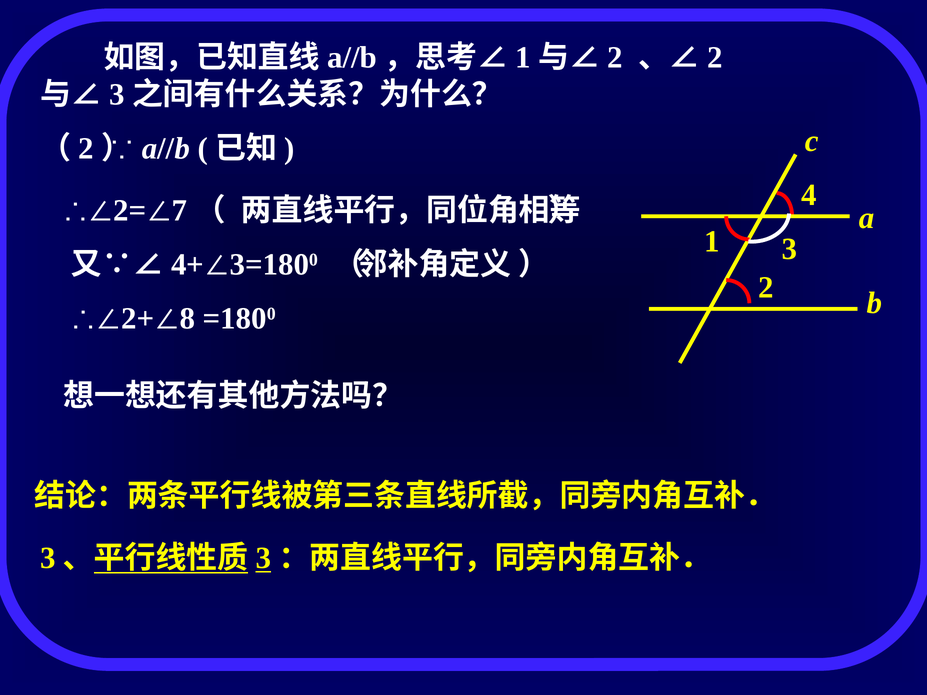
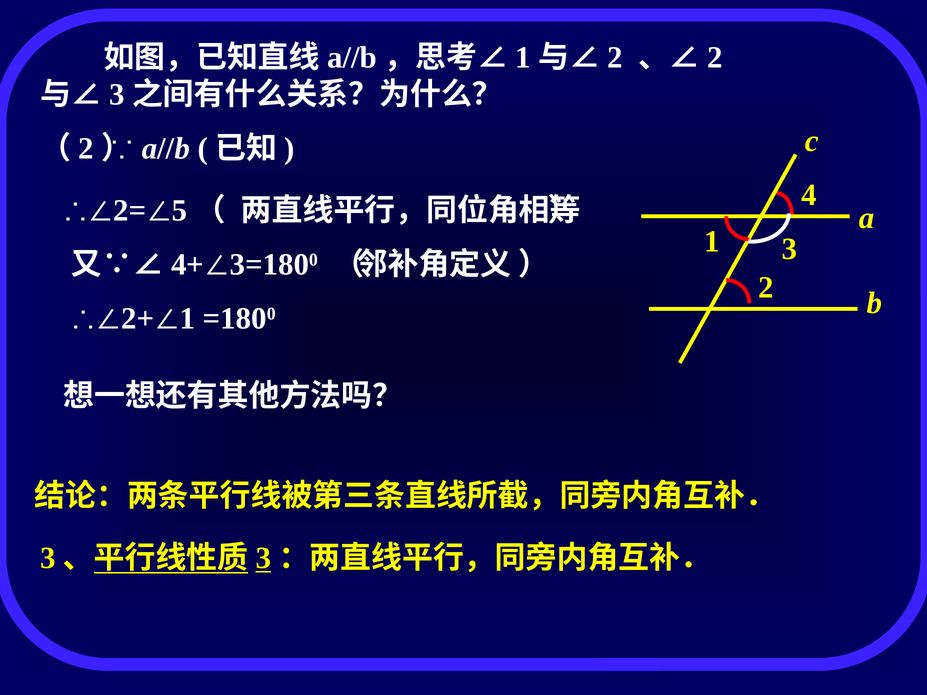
7: 7 -> 5
8 at (187, 319): 8 -> 1
